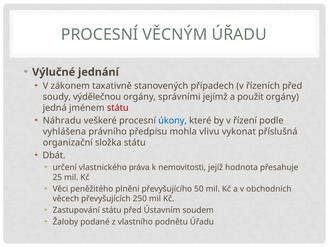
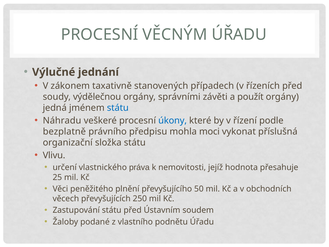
jejímž: jejímž -> závěti
státu at (118, 108) colour: red -> blue
vyhlášena: vyhlášena -> bezplatně
vlivu: vlivu -> moci
Dbát: Dbát -> Vlivu
